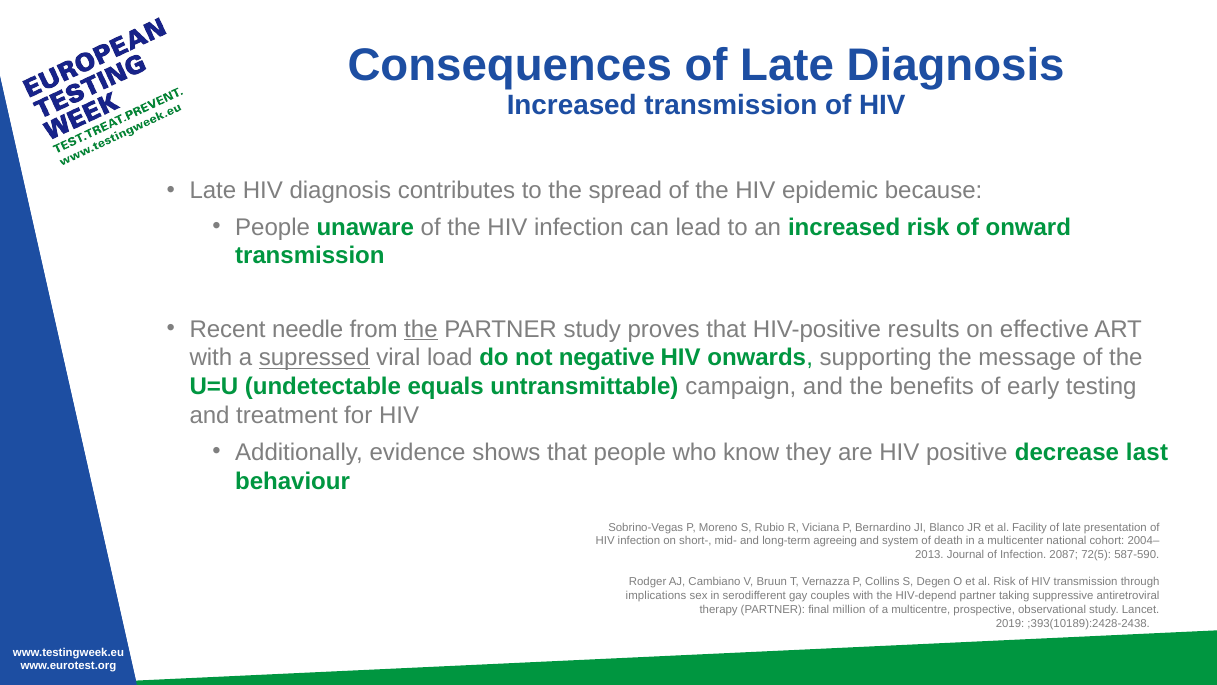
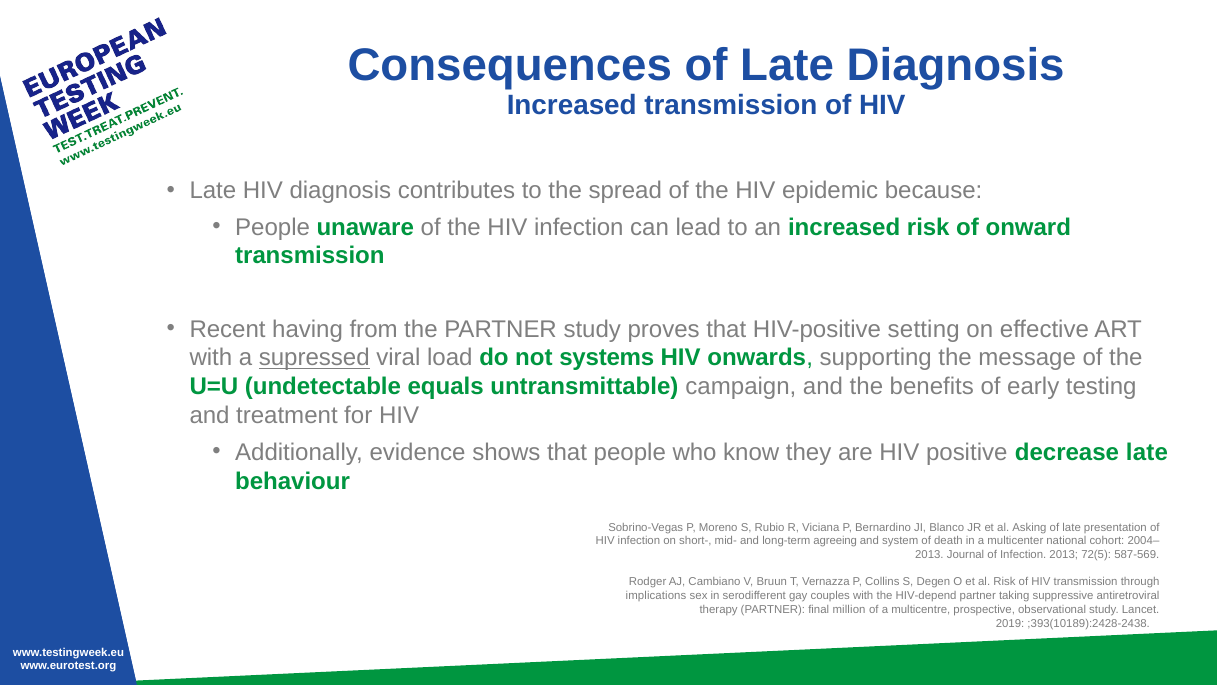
needle: needle -> having
the at (421, 329) underline: present -> none
results: results -> setting
negative: negative -> systems
decrease last: last -> late
Facility: Facility -> Asking
Infection 2087: 2087 -> 2013
587-590: 587-590 -> 587-569
